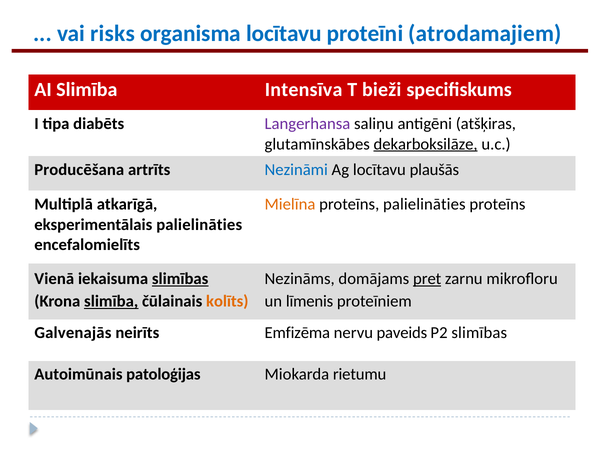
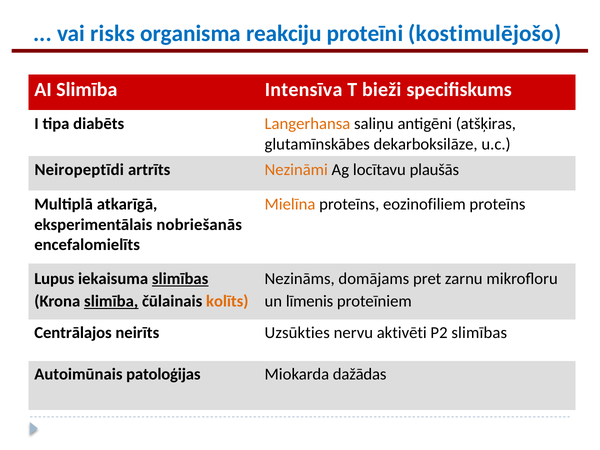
organisma locītavu: locītavu -> reakciju
atrodamajiem: atrodamajiem -> kostimulējošo
Langerhansa colour: purple -> orange
dekarboksilāze underline: present -> none
Producēšana: Producēšana -> Neiropeptīdi
Nezināmi colour: blue -> orange
proteīns palielināties: palielināties -> eozinofiliem
eksperimentālais palielināties: palielināties -> nobriešanās
Vienā: Vienā -> Lupus
pret underline: present -> none
Galvenajās: Galvenajās -> Centrālajos
Emfizēma: Emfizēma -> Uzsūkties
paveids: paveids -> aktivēti
rietumu: rietumu -> dažādas
